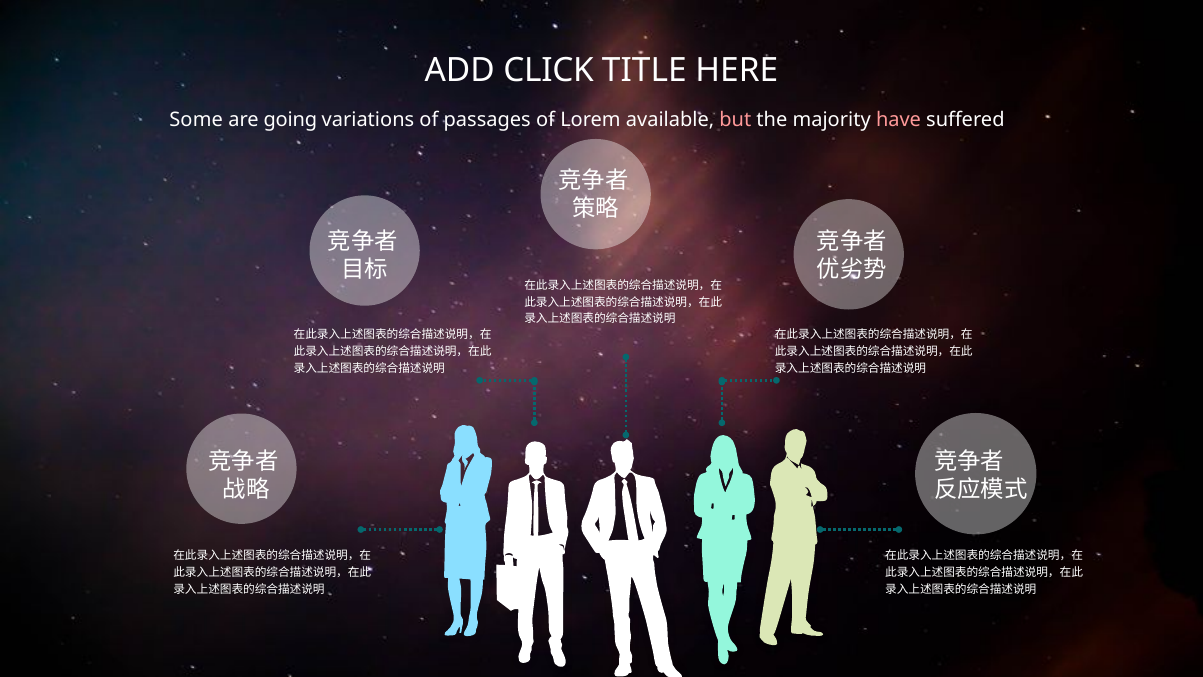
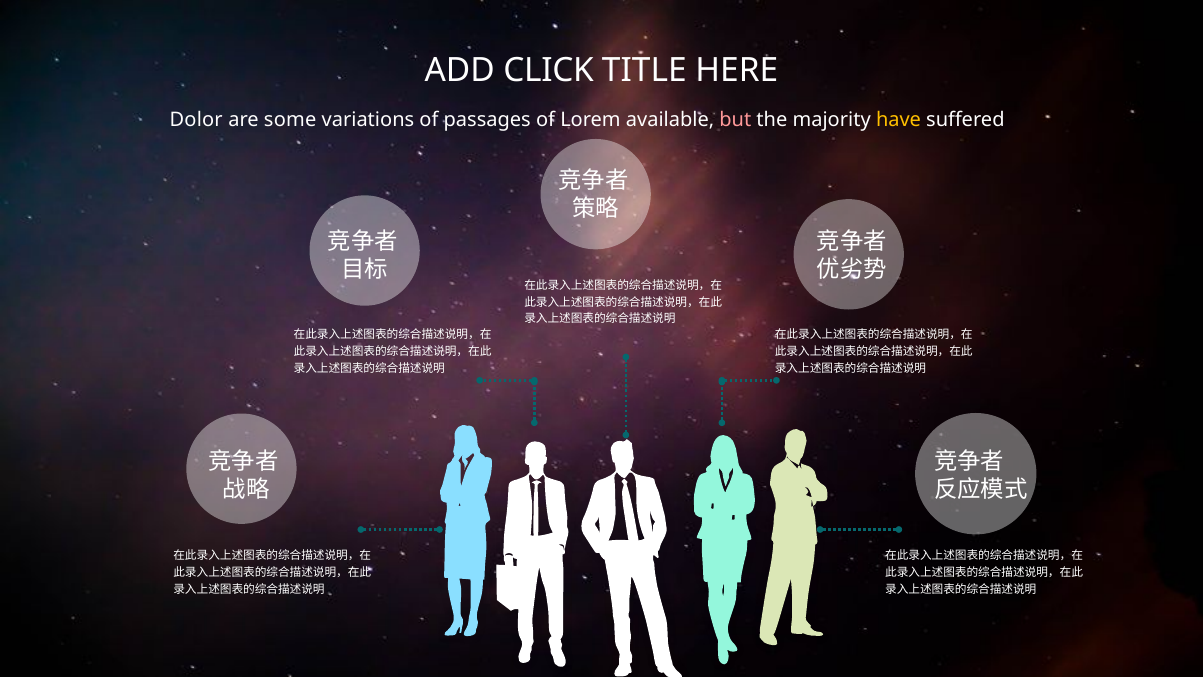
Some: Some -> Dolor
going: going -> some
have colour: pink -> yellow
